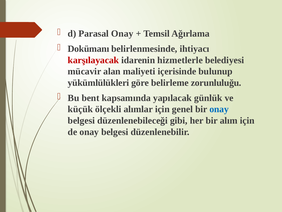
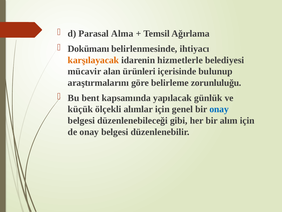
Parasal Onay: Onay -> Alma
karşılayacak colour: red -> orange
maliyeti: maliyeti -> ürünleri
yükümlülükleri: yükümlülükleri -> araştırmalarını
